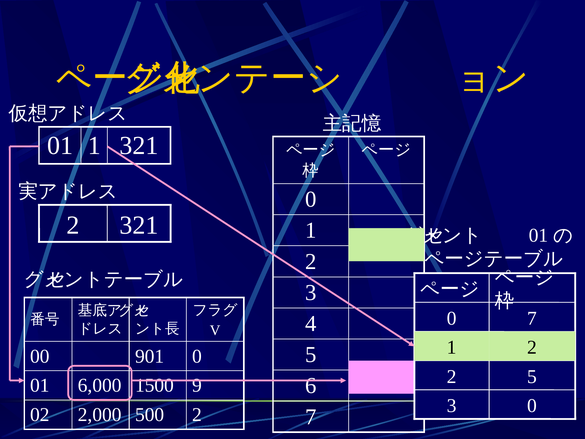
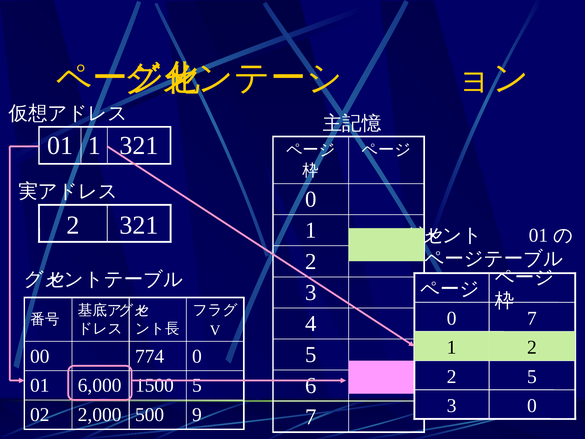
901: 901 -> 774
1500 9: 9 -> 5
500 2: 2 -> 9
